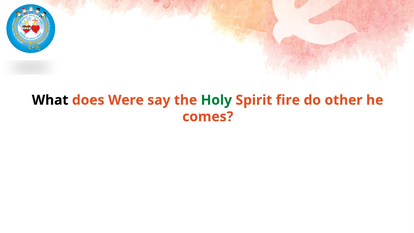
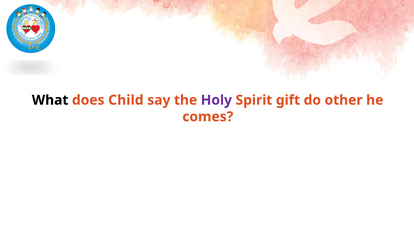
Were: Were -> Child
Holy colour: green -> purple
fire: fire -> gift
